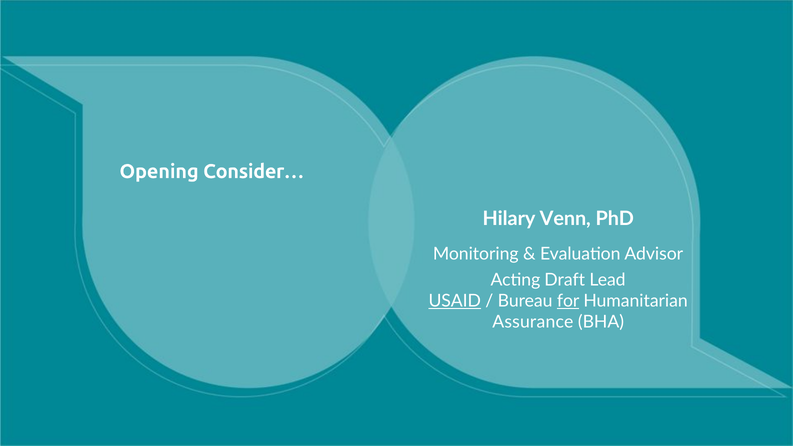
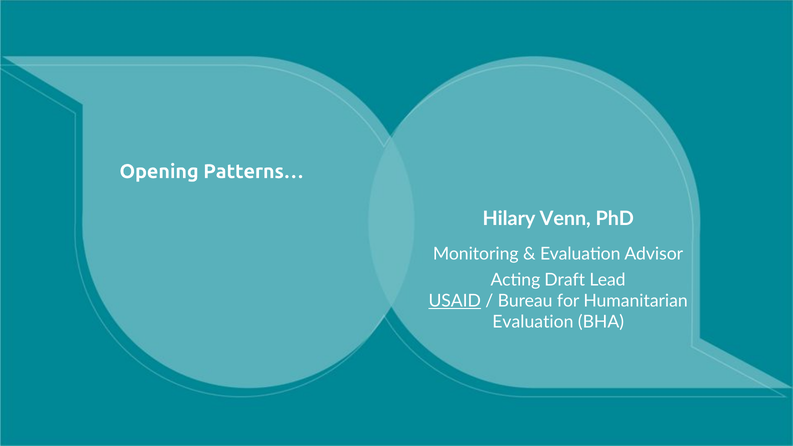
Consider…: Consider… -> Patterns…
for underline: present -> none
Assurance at (533, 322): Assurance -> Evaluation
